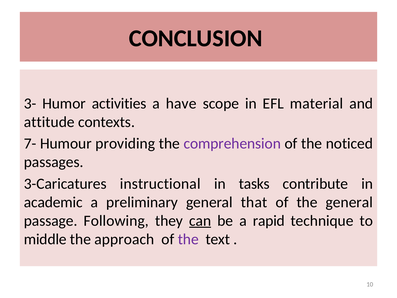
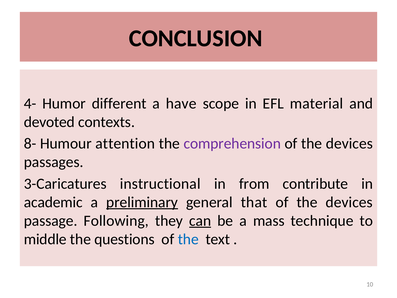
3-: 3- -> 4-
activities: activities -> different
attitude: attitude -> devoted
7-: 7- -> 8-
providing: providing -> attention
noticed at (349, 143): noticed -> devices
tasks: tasks -> from
preliminary underline: none -> present
general at (349, 202): general -> devices
rapid: rapid -> mass
approach: approach -> questions
the at (188, 239) colour: purple -> blue
